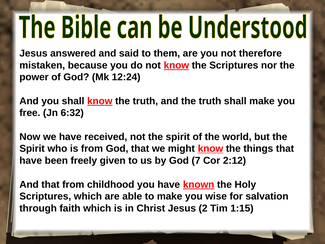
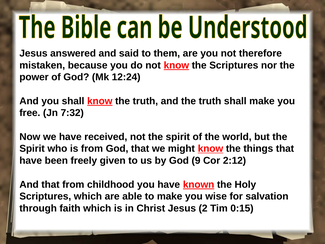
6:32: 6:32 -> 7:32
7: 7 -> 9
1:15: 1:15 -> 0:15
